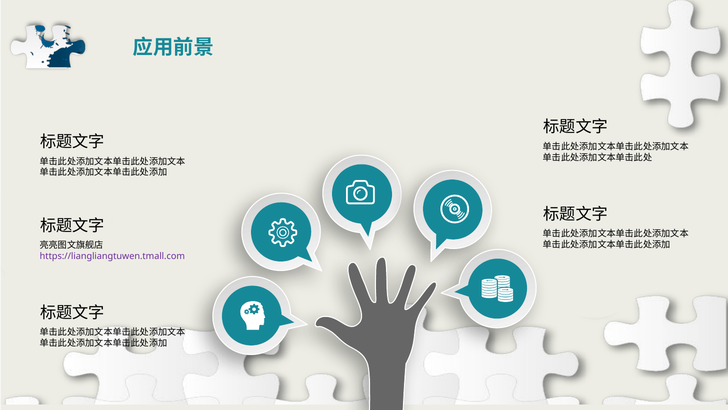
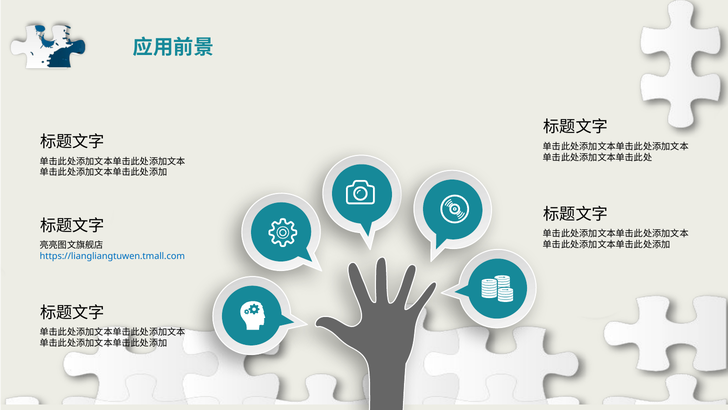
https://liangliangtuwen.tmall.com colour: purple -> blue
